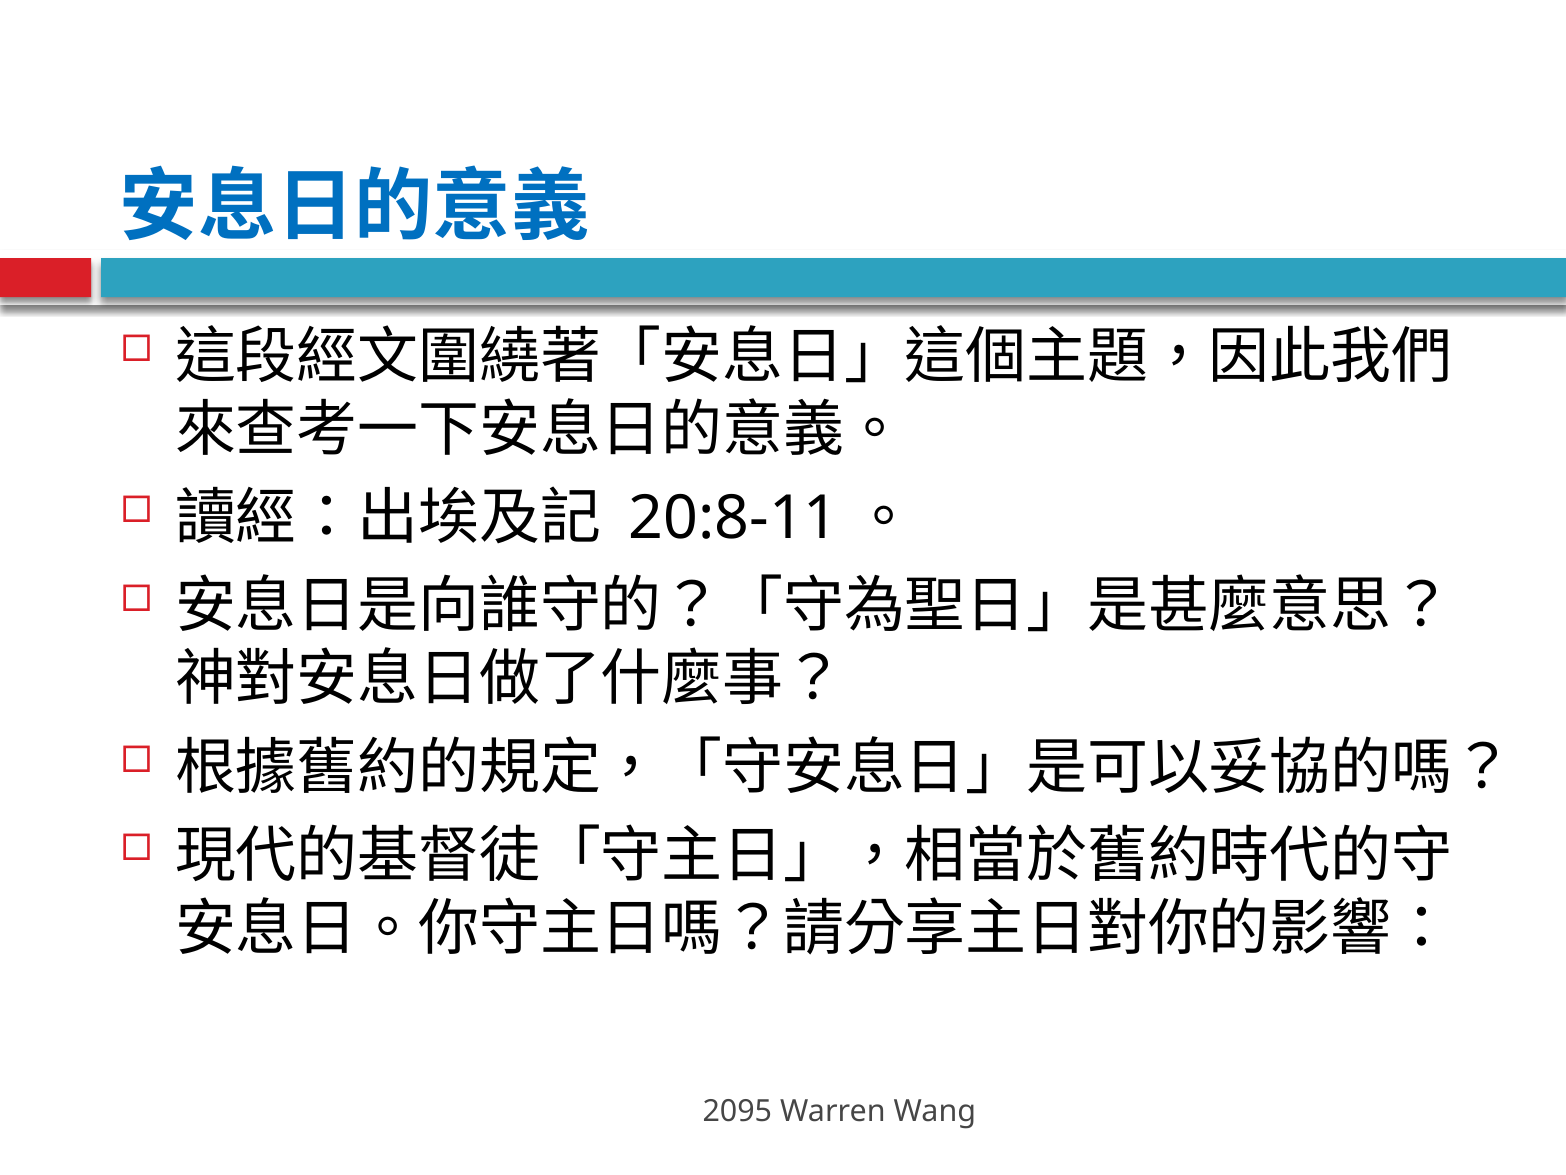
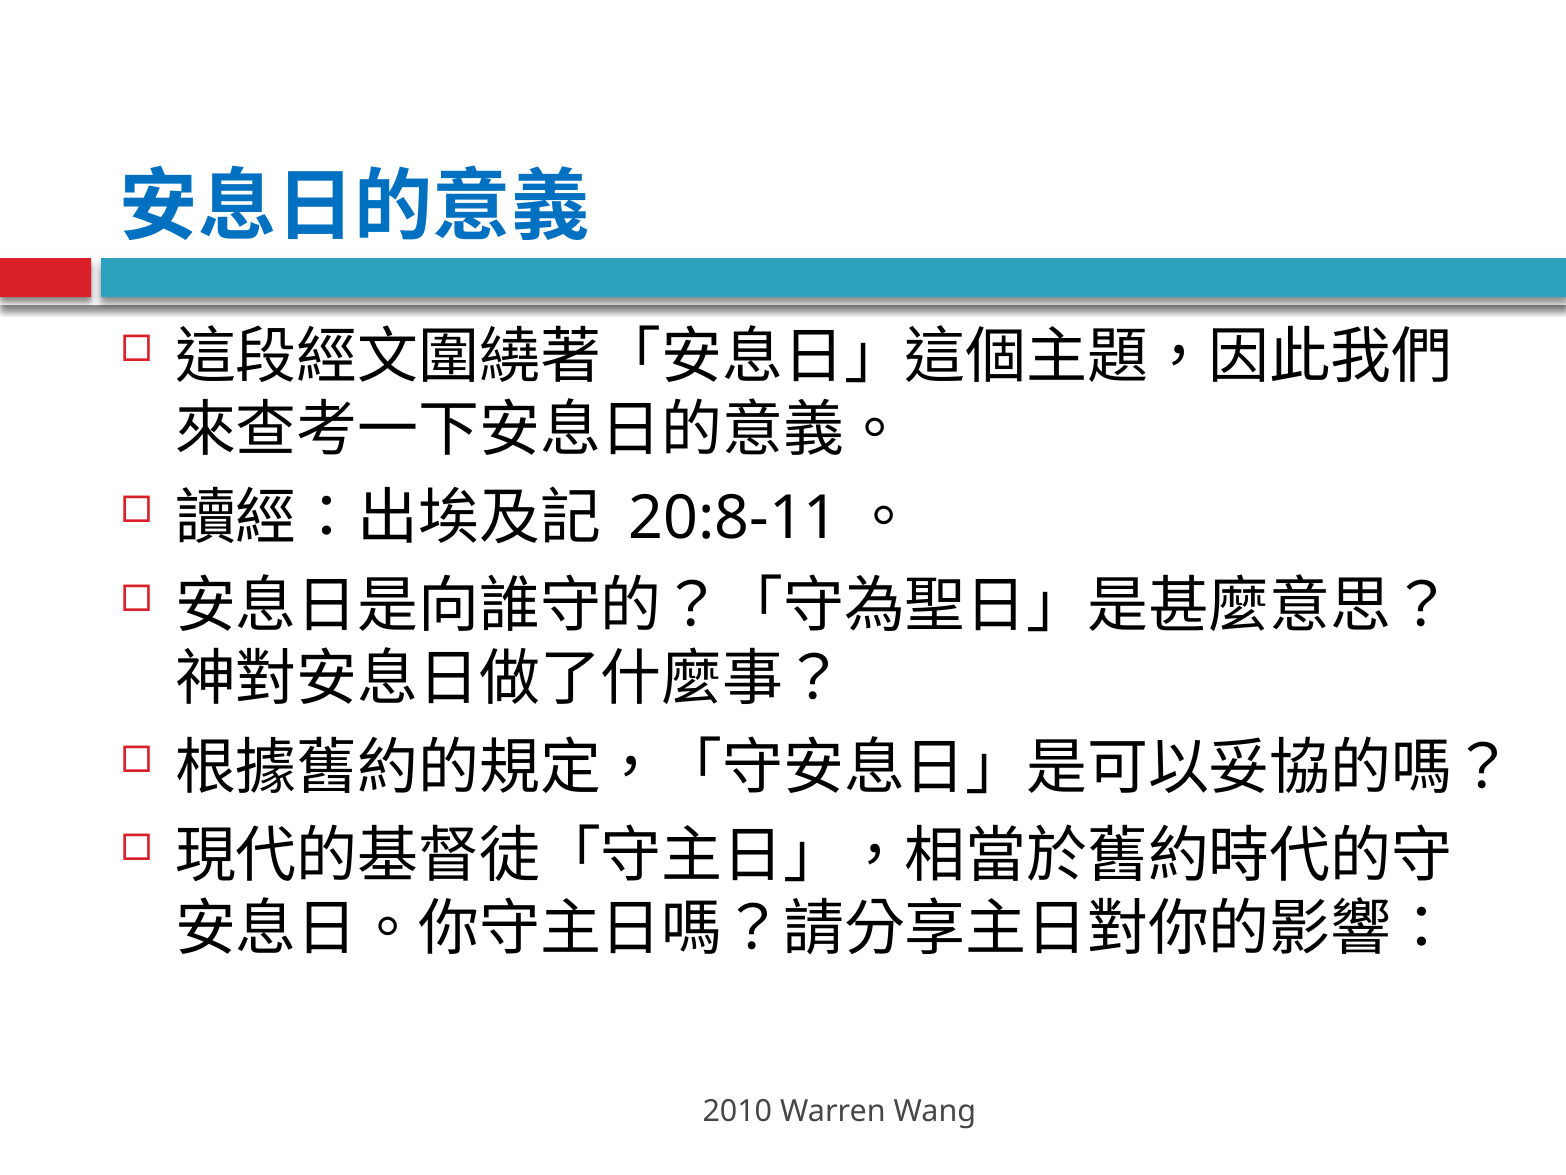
2095: 2095 -> 2010
